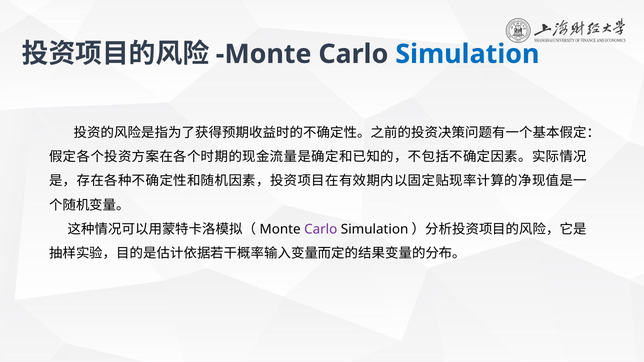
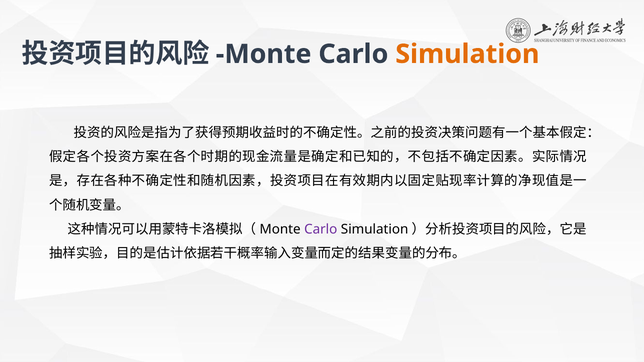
Simulation at (467, 54) colour: blue -> orange
